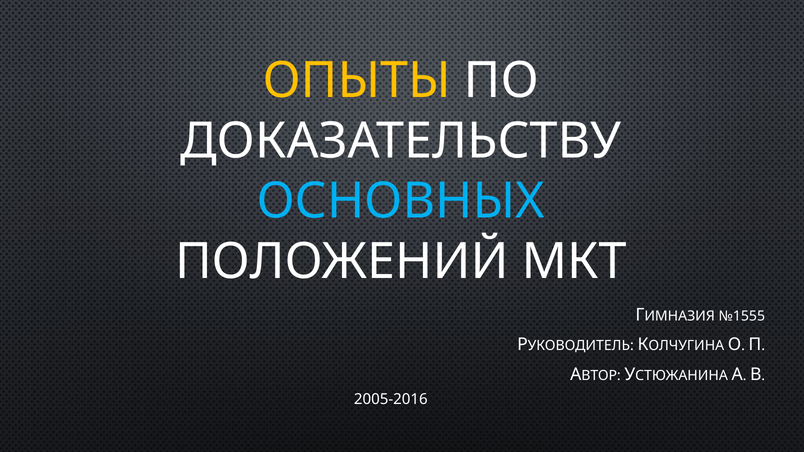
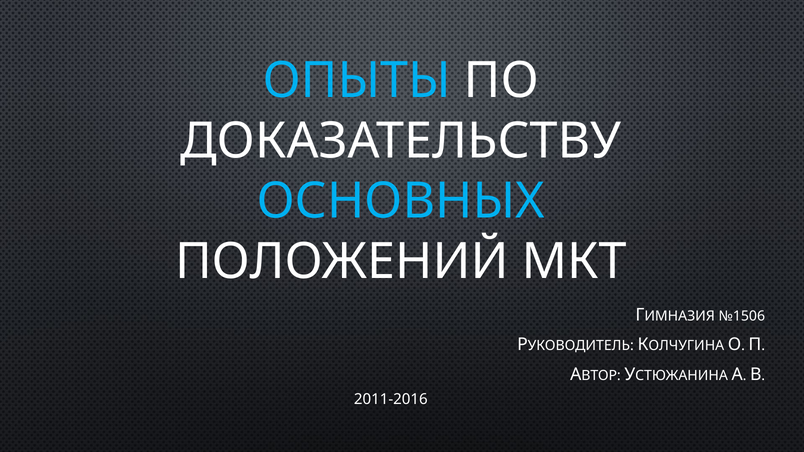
ОПЫТЫ colour: yellow -> light blue
№1555: №1555 -> №1506
2005-2016: 2005-2016 -> 2011-2016
